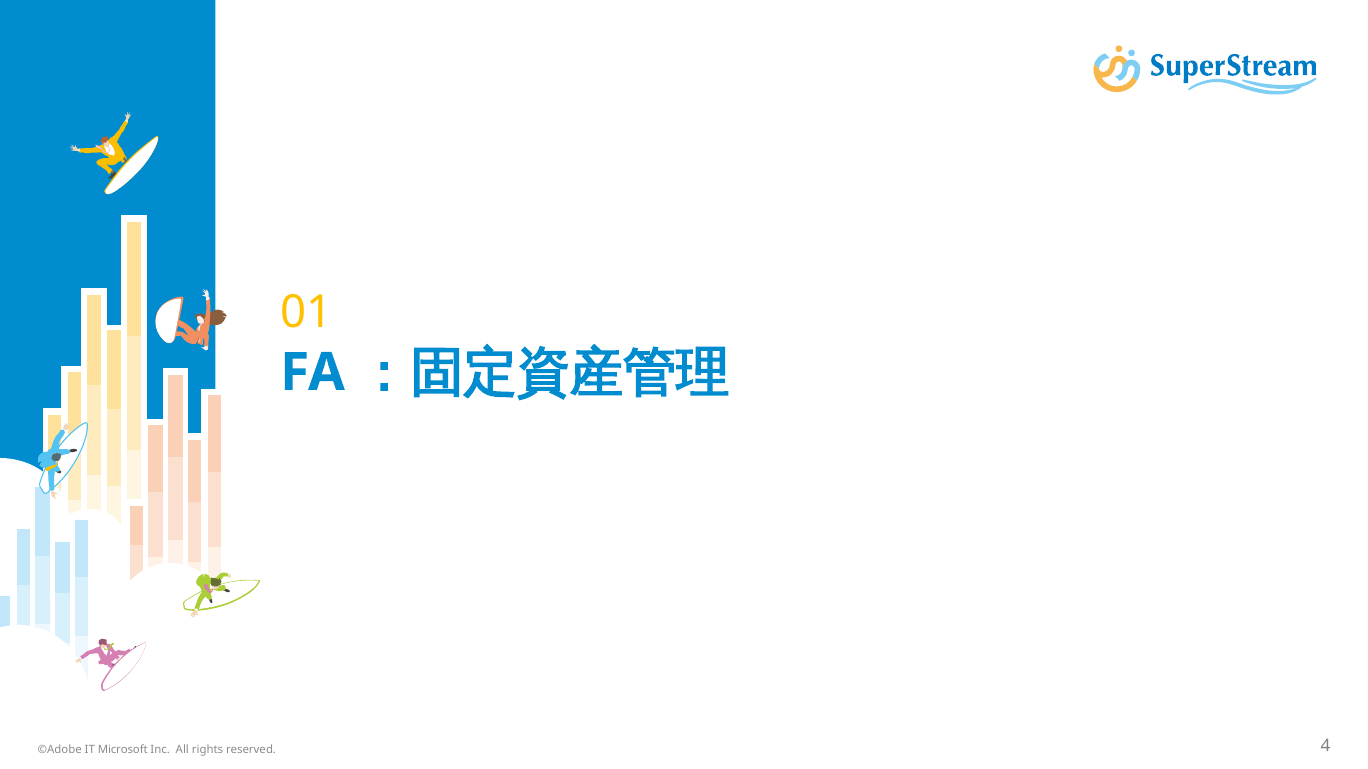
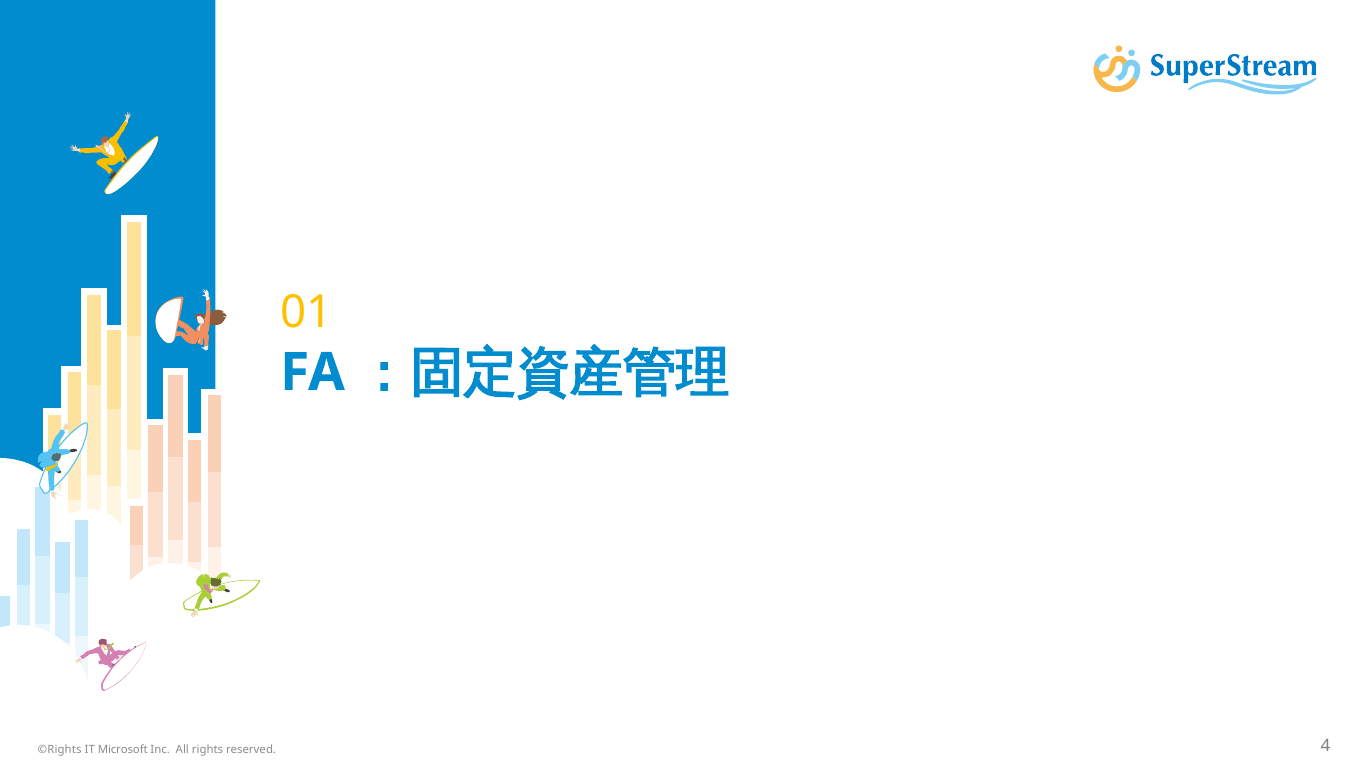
©Adobe: ©Adobe -> ©Rights
